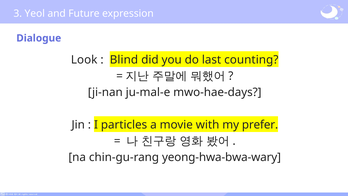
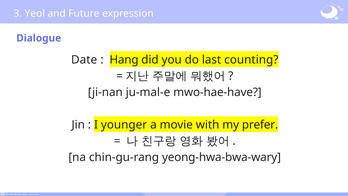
Look: Look -> Date
Blind: Blind -> Hang
mwo-hae-days: mwo-hae-days -> mwo-hae-have
particles: particles -> younger
